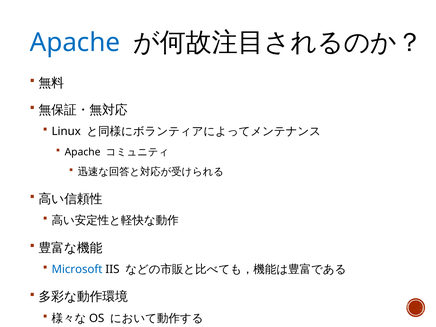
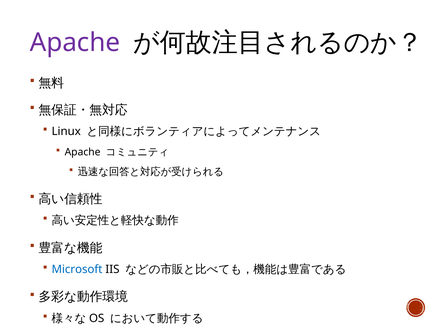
Apache at (75, 43) colour: blue -> purple
